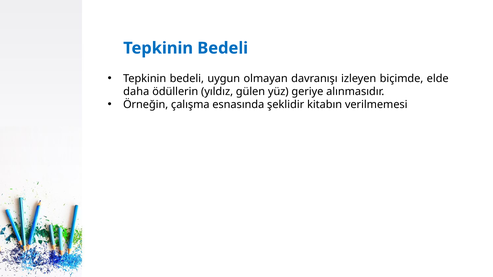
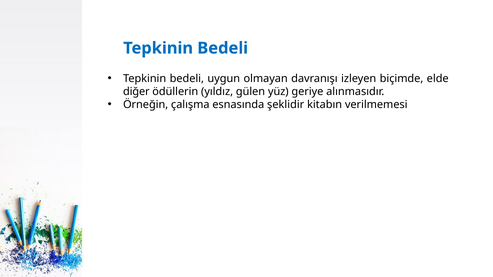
daha: daha -> diğer
